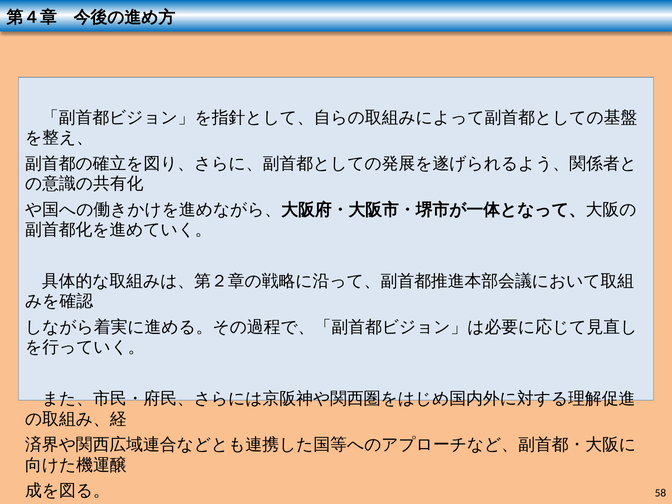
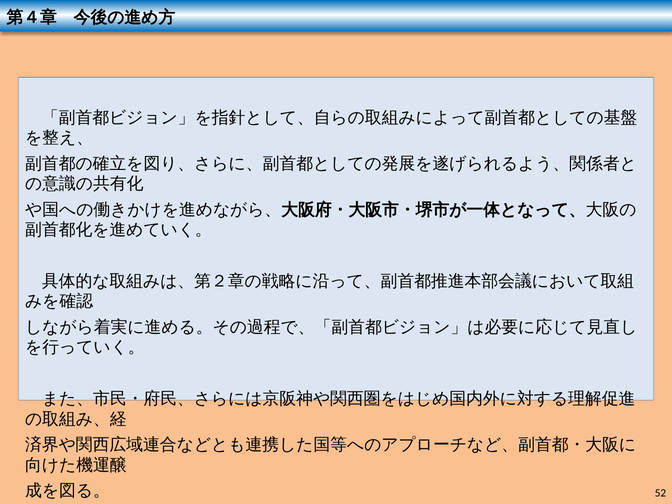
58: 58 -> 52
